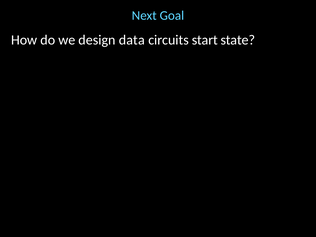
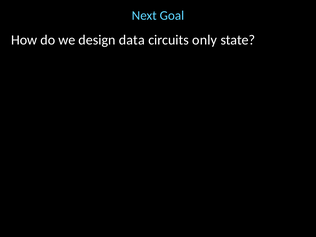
start: start -> only
